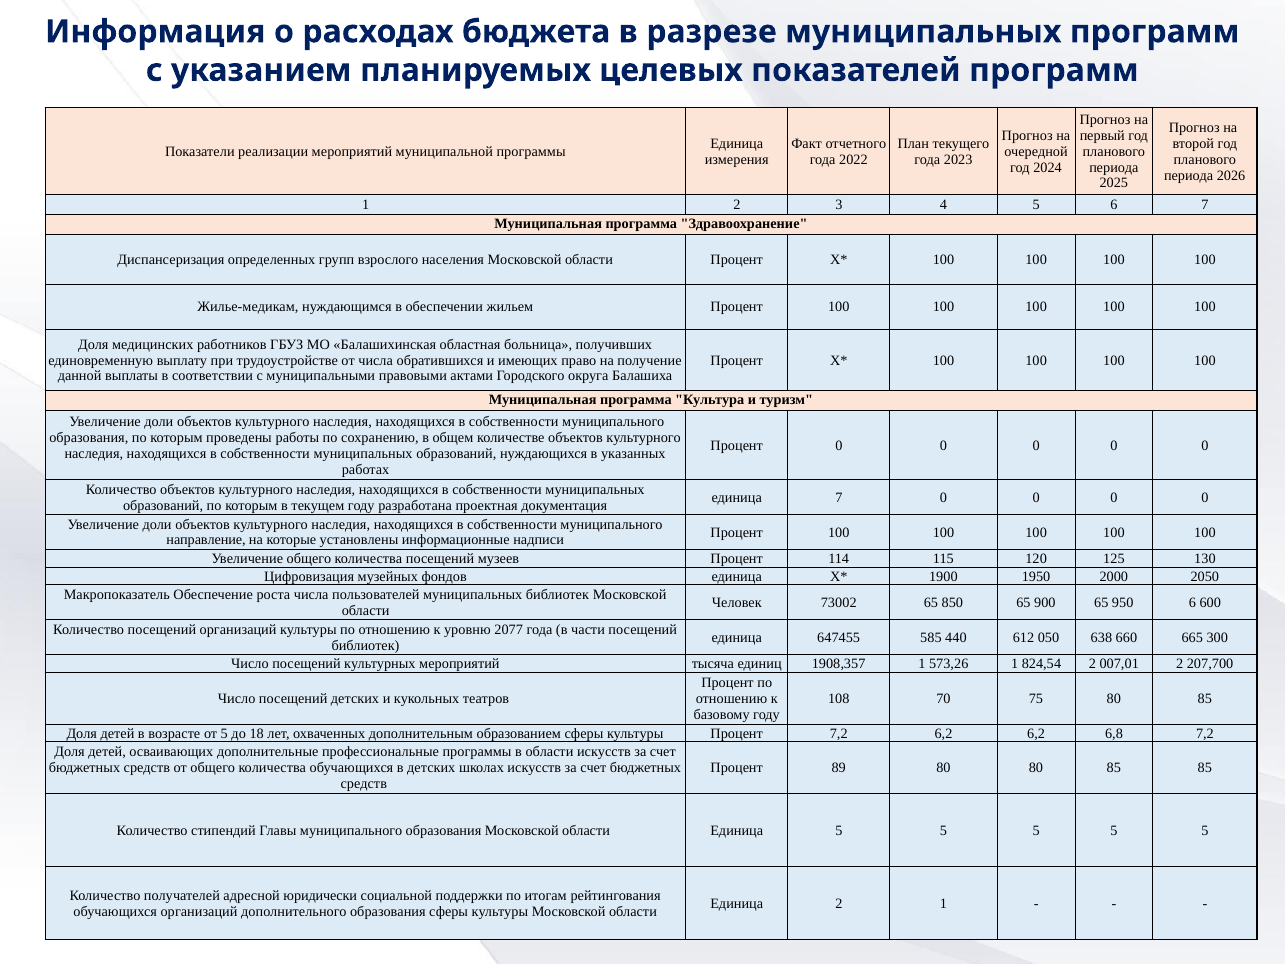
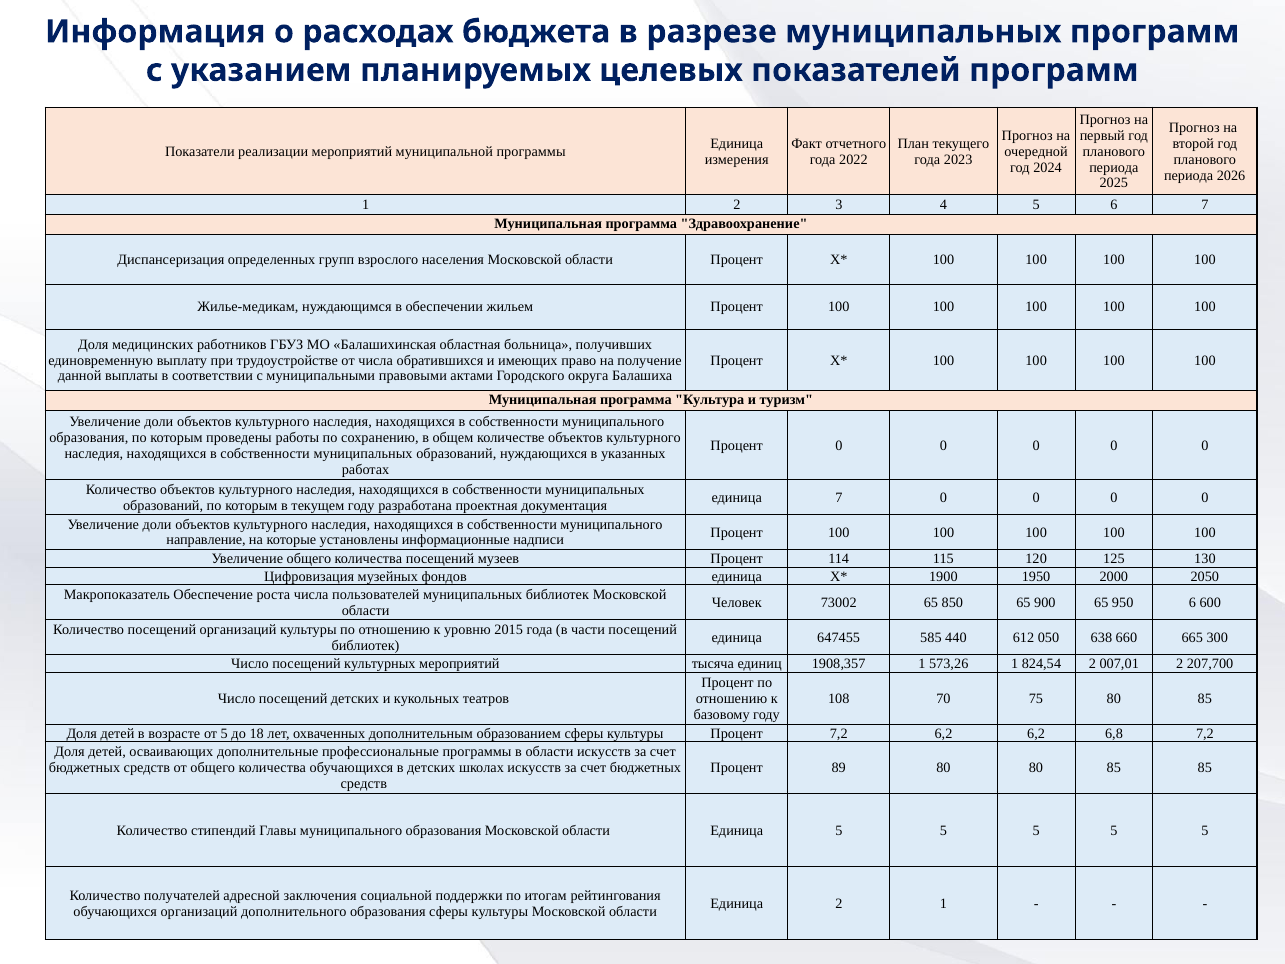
2077: 2077 -> 2015
юридически: юридически -> заключения
